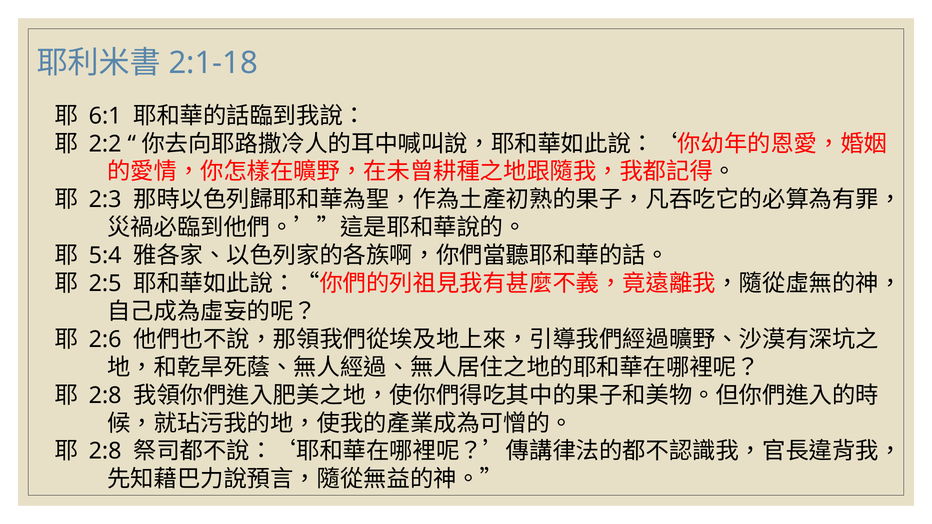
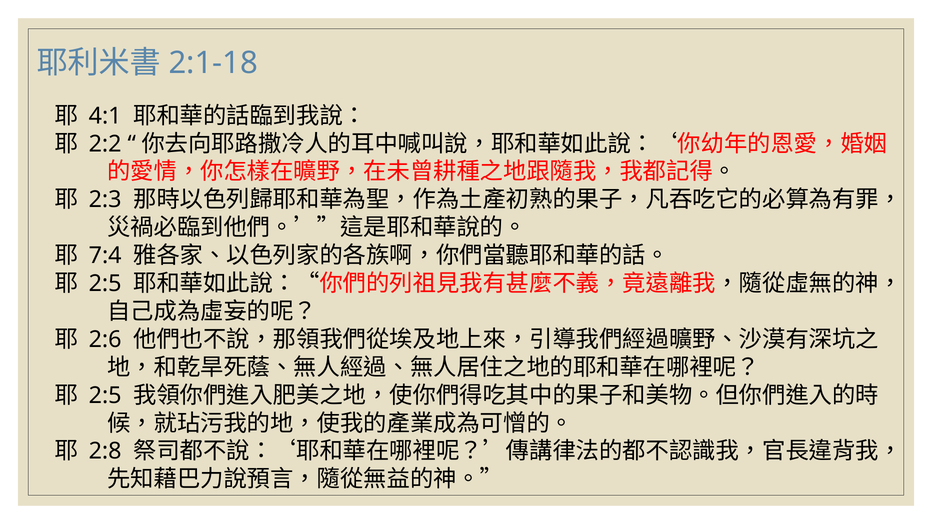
6:1: 6:1 -> 4:1
5:4: 5:4 -> 7:4
2:8 at (105, 396): 2:8 -> 2:5
